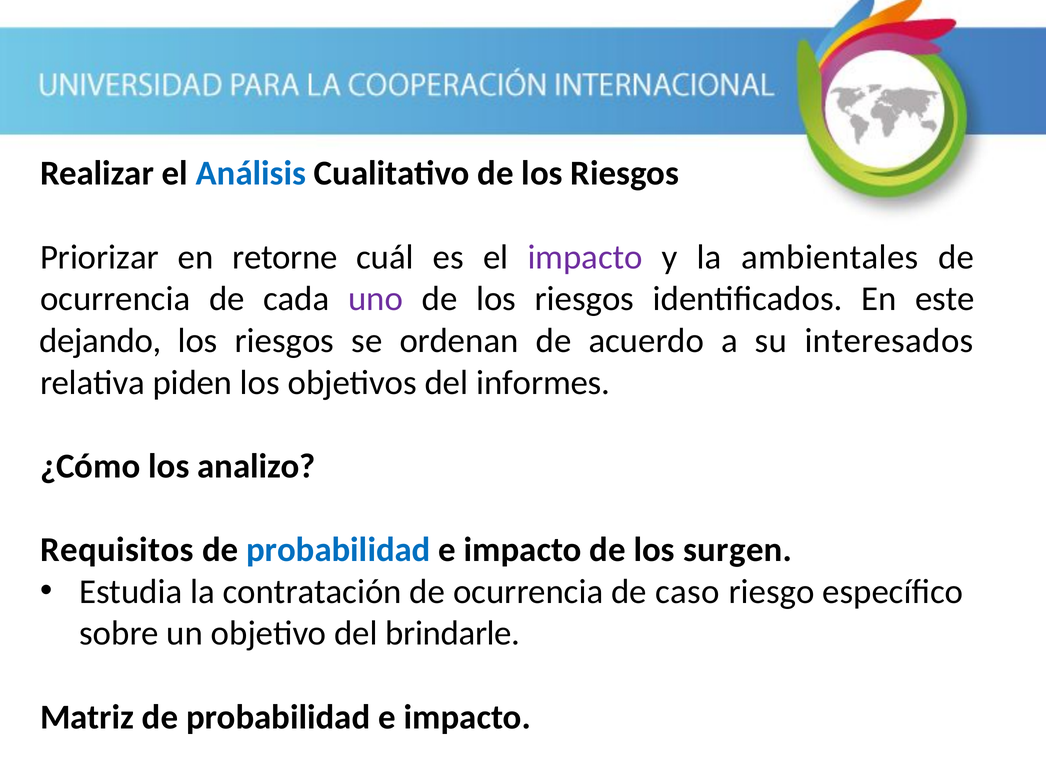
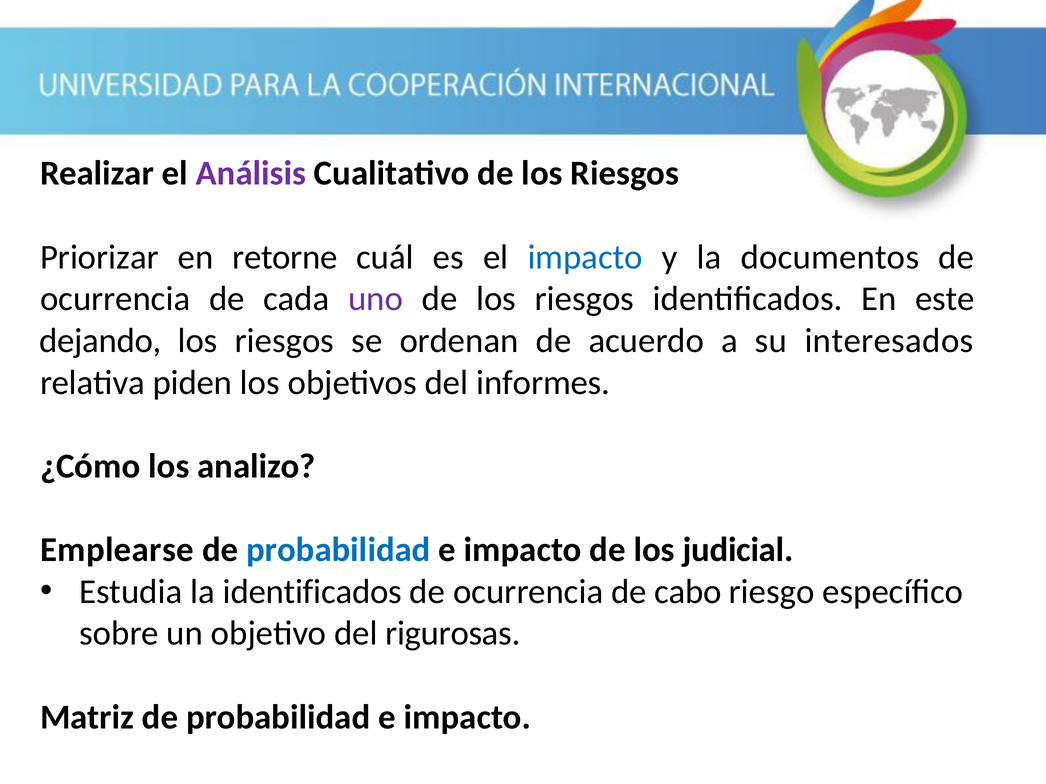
Análisis colour: blue -> purple
impacto at (585, 257) colour: purple -> blue
ambientales: ambientales -> documentos
Requisitos: Requisitos -> Emplearse
surgen: surgen -> judicial
la contratación: contratación -> identificados
caso: caso -> cabo
brindarle: brindarle -> rigurosas
